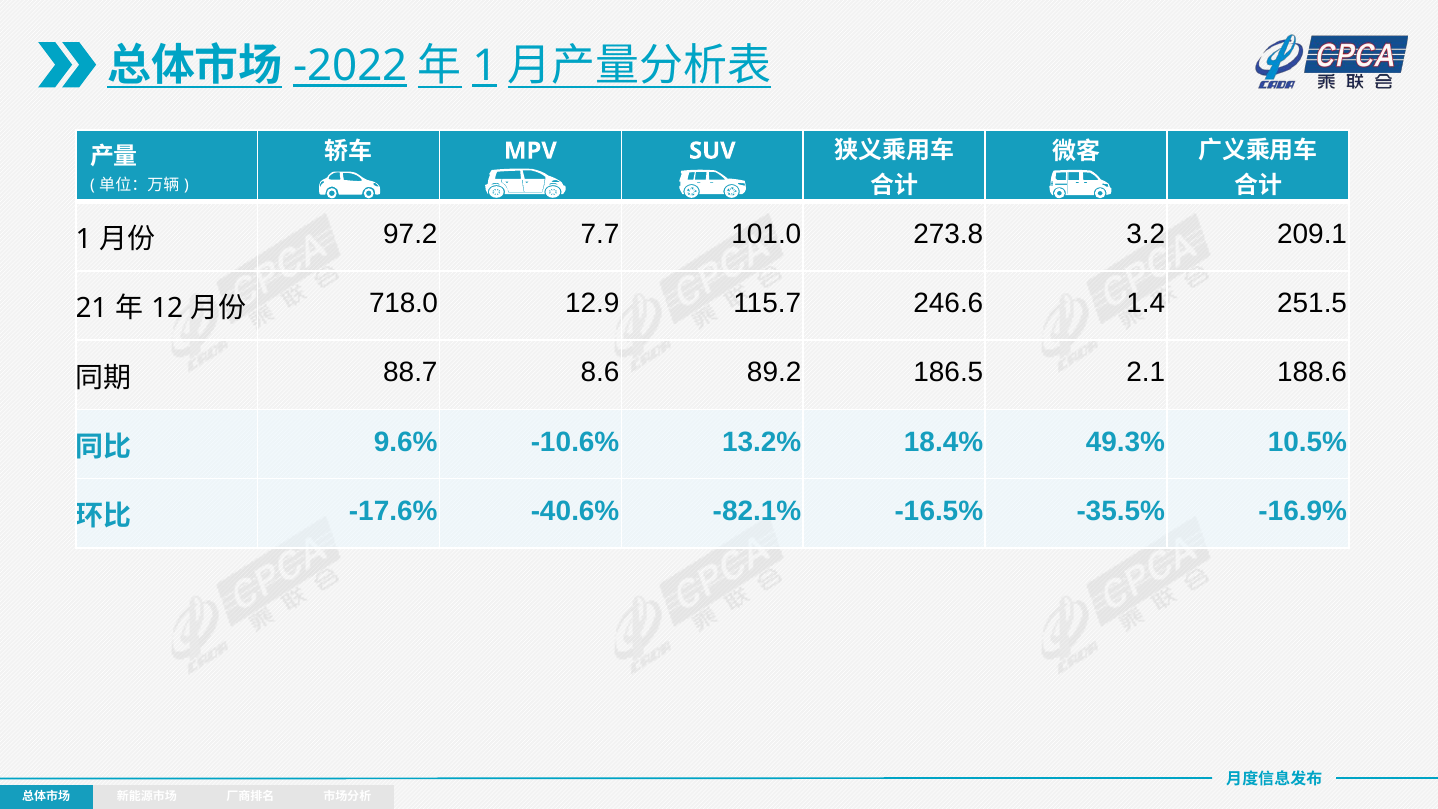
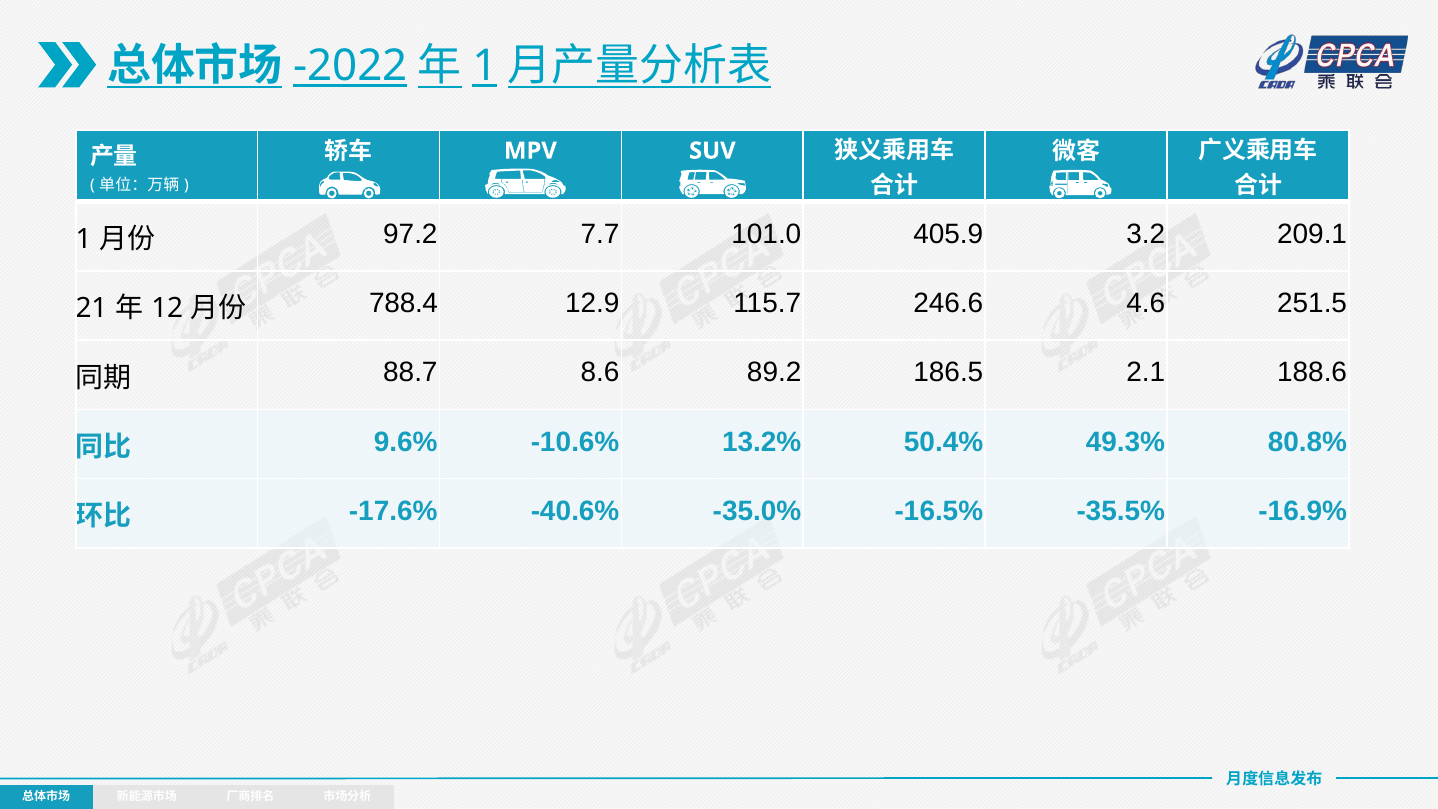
273.8: 273.8 -> 405.9
718.0: 718.0 -> 788.4
1.4: 1.4 -> 4.6
18.4%: 18.4% -> 50.4%
10.5%: 10.5% -> 80.8%
-82.1%: -82.1% -> -35.0%
